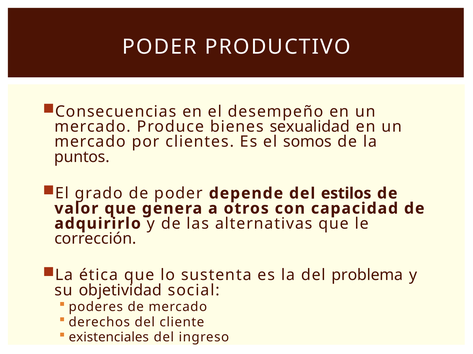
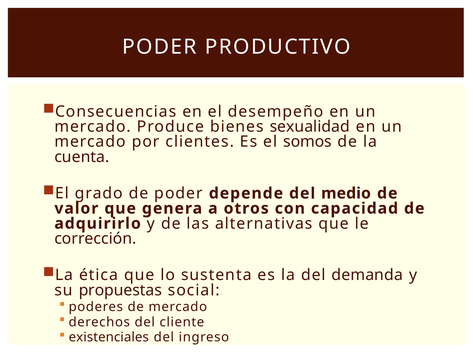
puntos: puntos -> cuenta
estilos: estilos -> medio
problema: problema -> demanda
objetividad: objetividad -> propuestas
